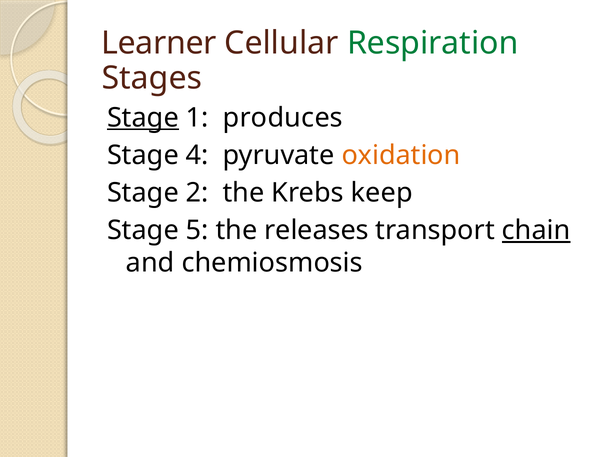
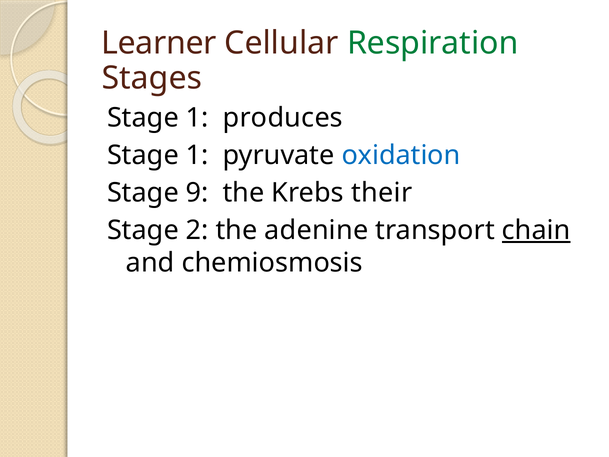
Stage at (143, 118) underline: present -> none
4 at (197, 155): 4 -> 1
oxidation colour: orange -> blue
2: 2 -> 9
keep: keep -> their
5: 5 -> 2
releases: releases -> adenine
